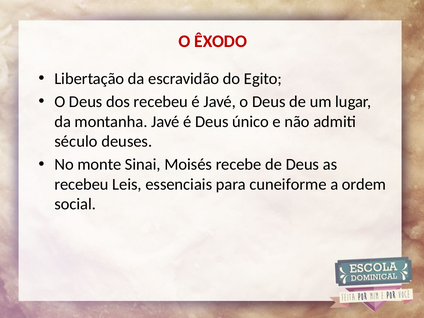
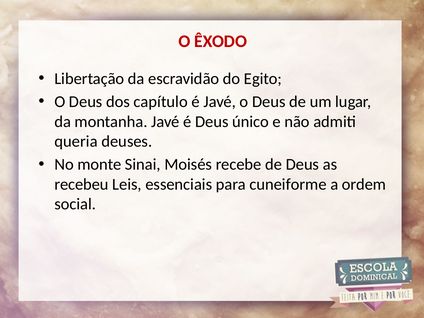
dos recebeu: recebeu -> capítulo
século: século -> queria
